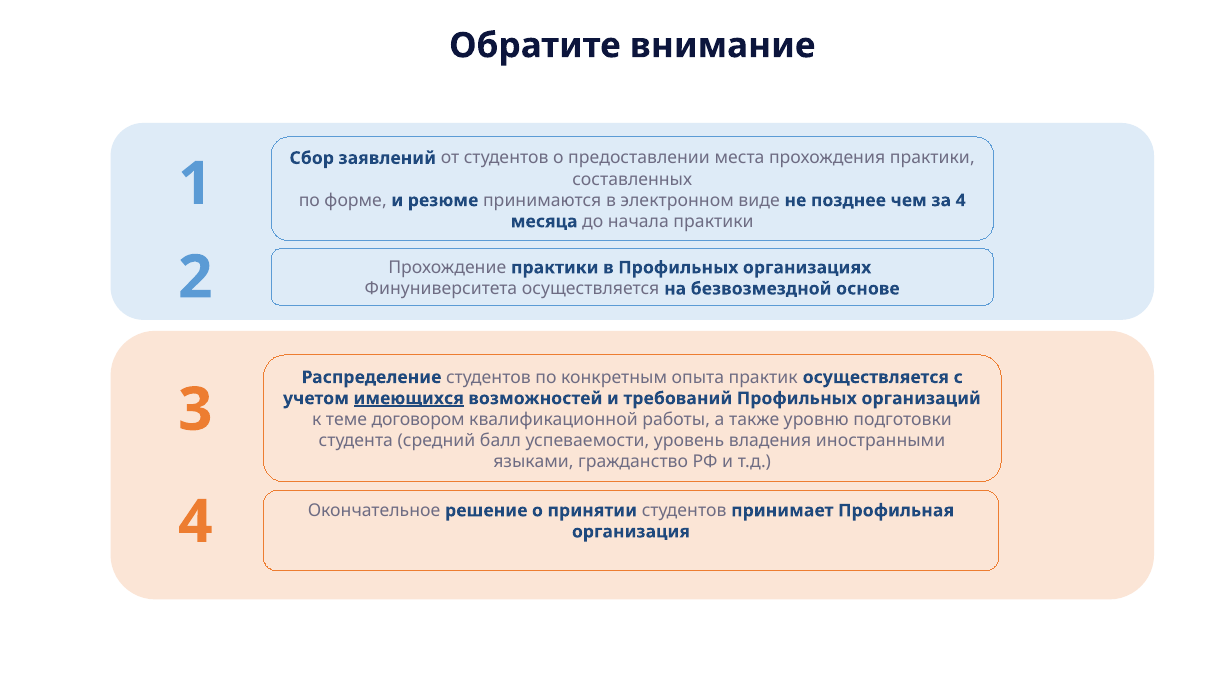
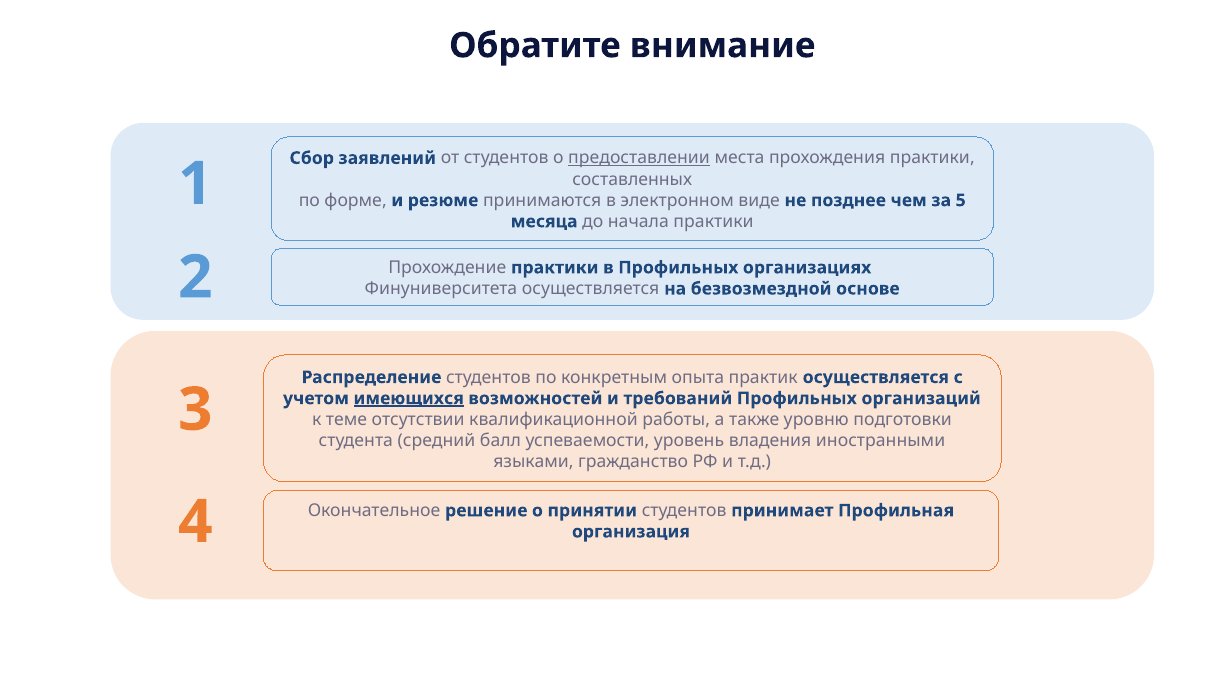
предоставлении underline: none -> present
за 4: 4 -> 5
договором: договором -> отсутствии
